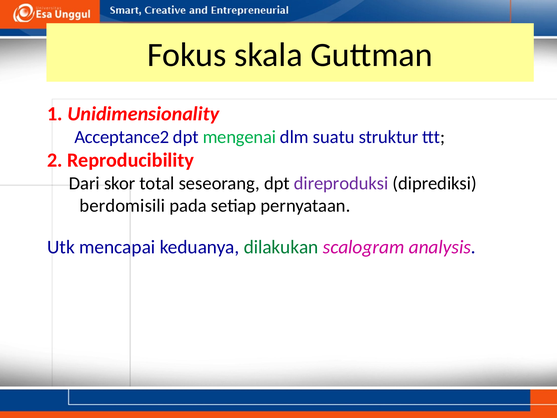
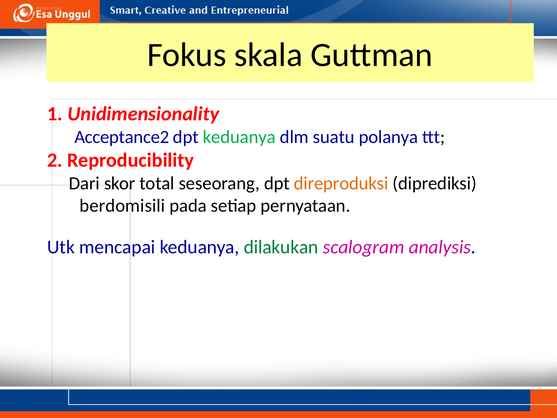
dpt mengenai: mengenai -> keduanya
struktur: struktur -> polanya
direproduksi colour: purple -> orange
